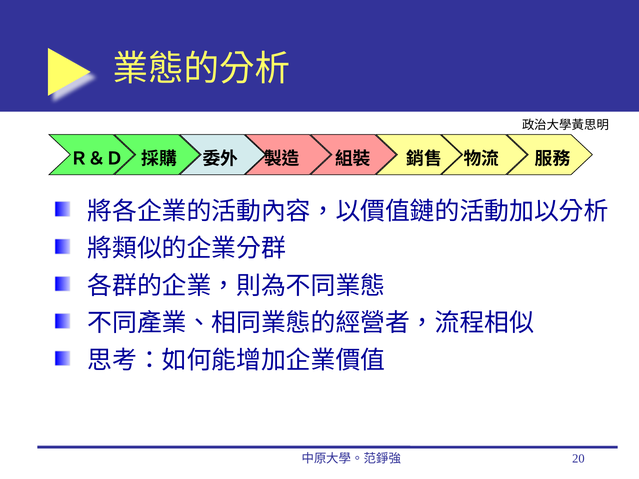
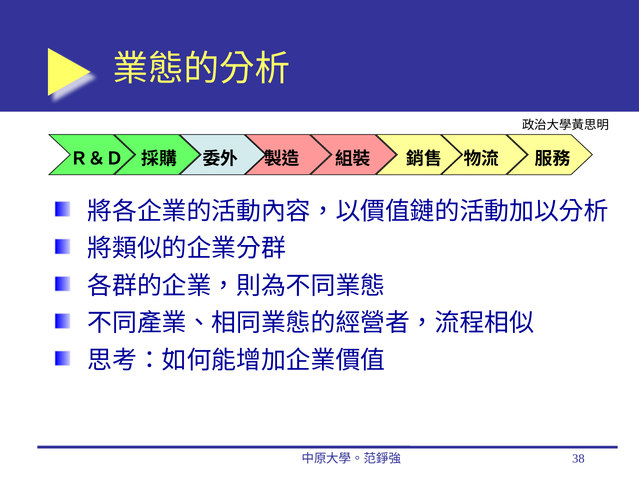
20: 20 -> 38
